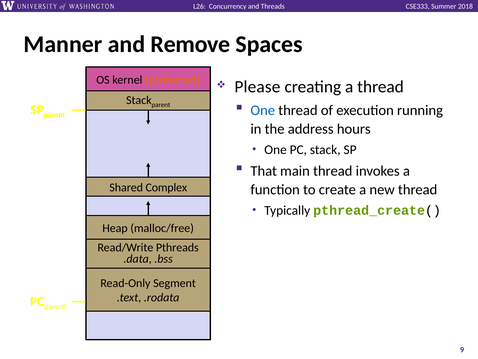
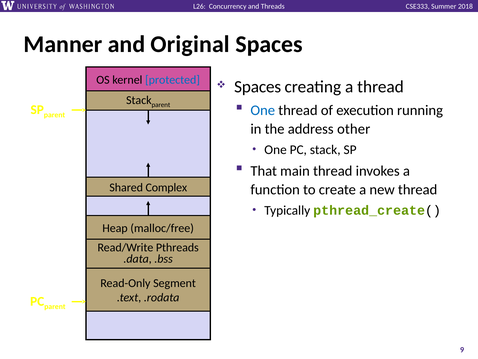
Remove: Remove -> Original
protected colour: orange -> blue
Please at (257, 87): Please -> Spaces
hours: hours -> other
